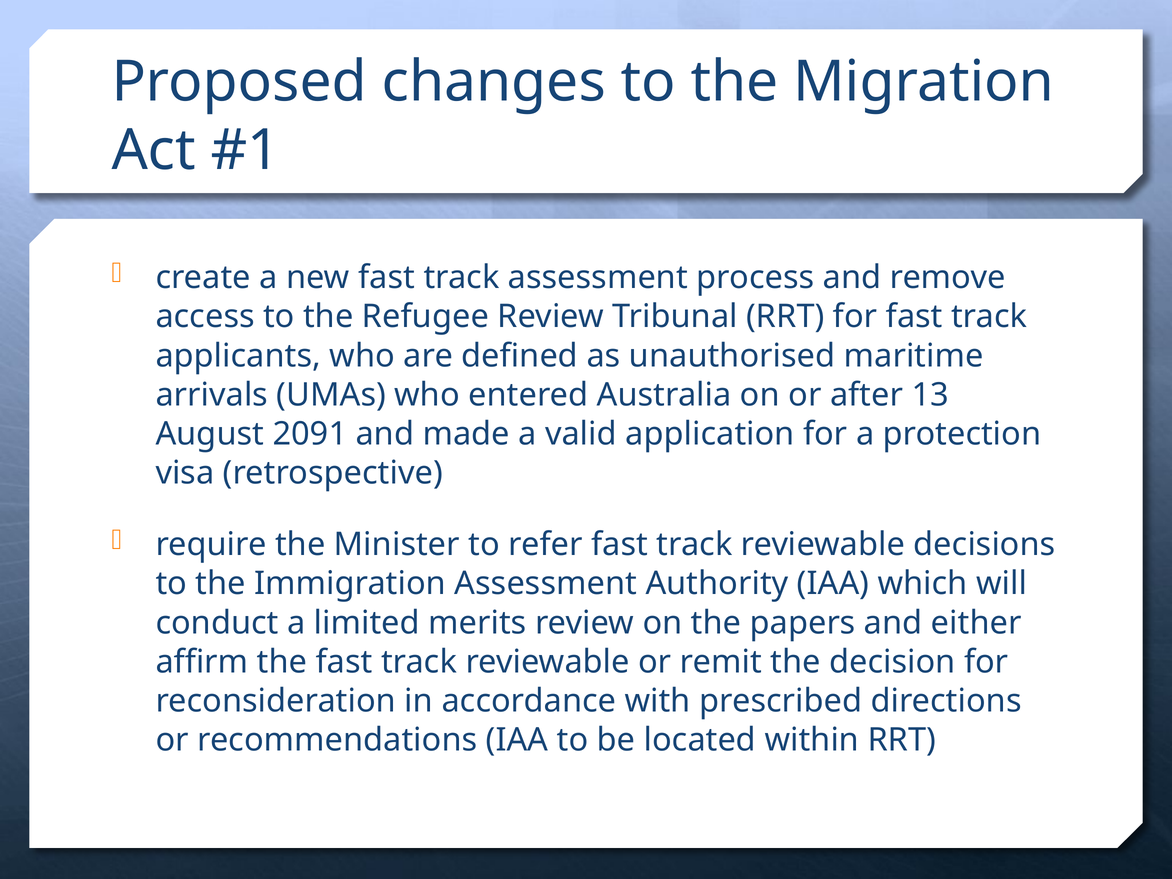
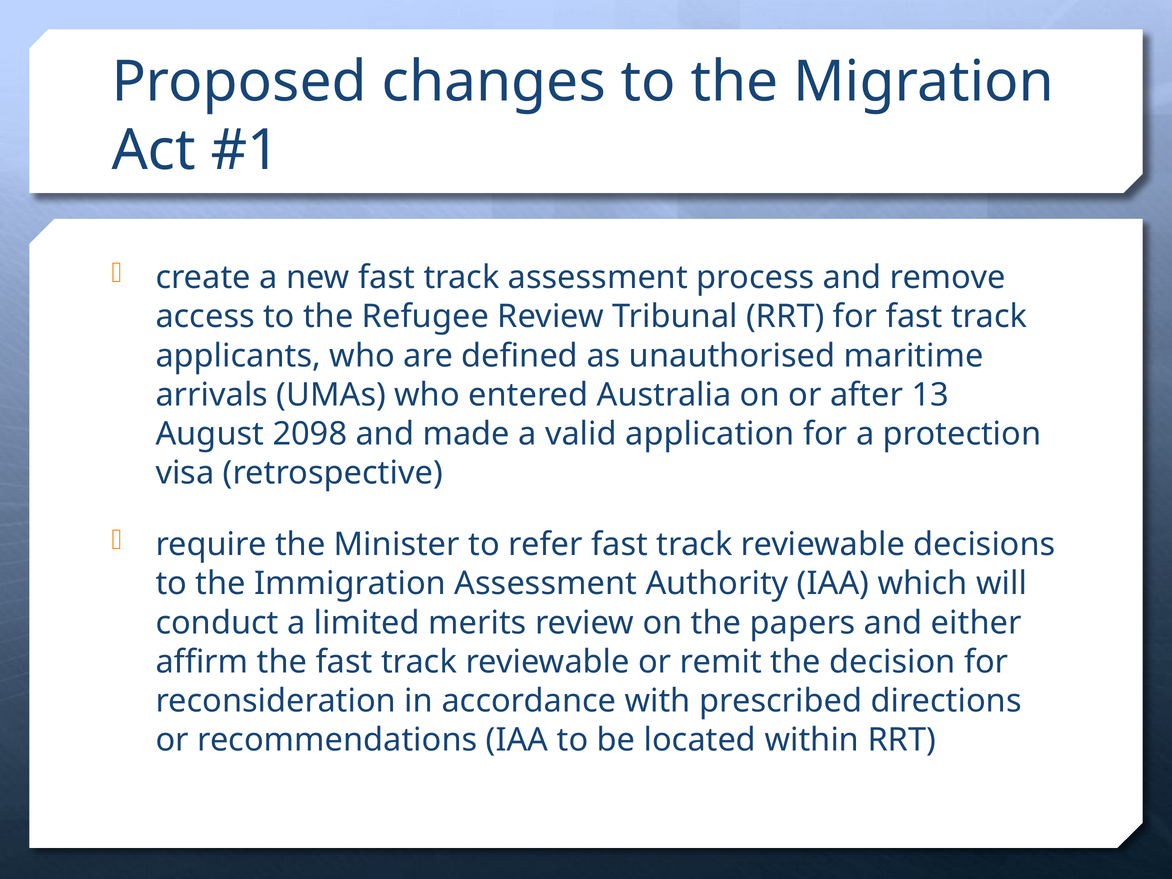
2091: 2091 -> 2098
